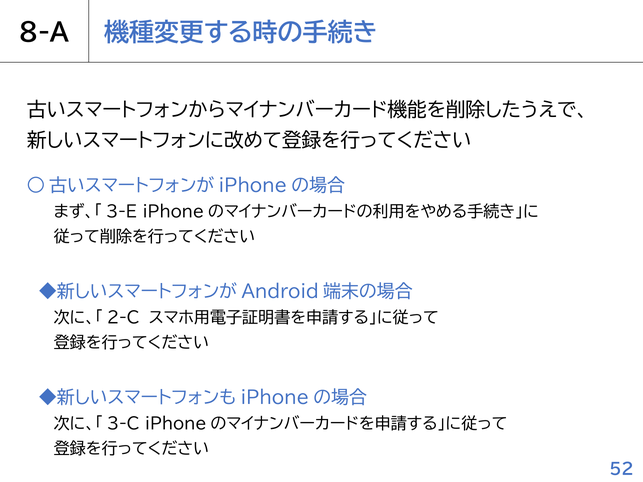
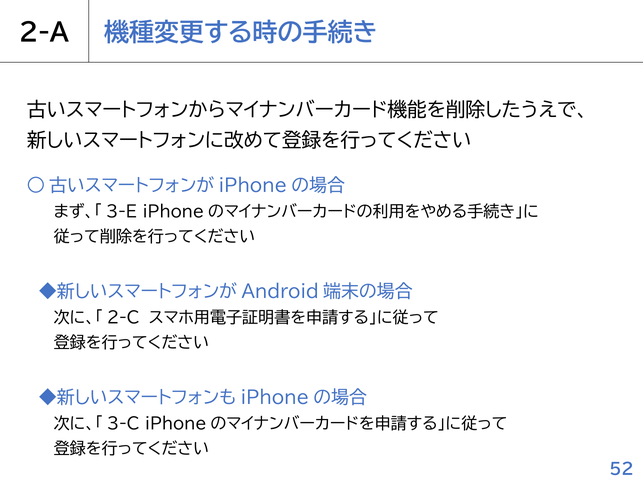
8-A: 8-A -> 2-A
